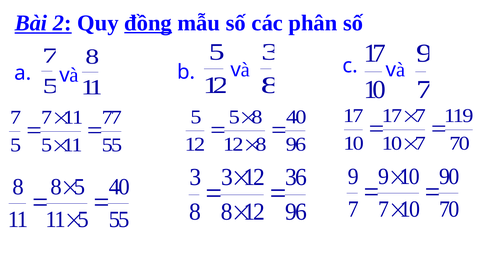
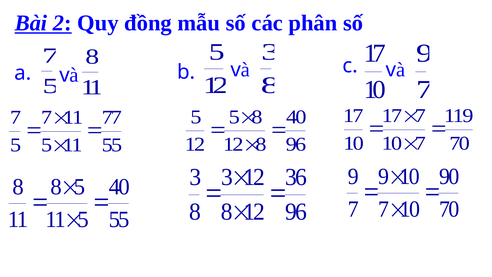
đồng underline: present -> none
